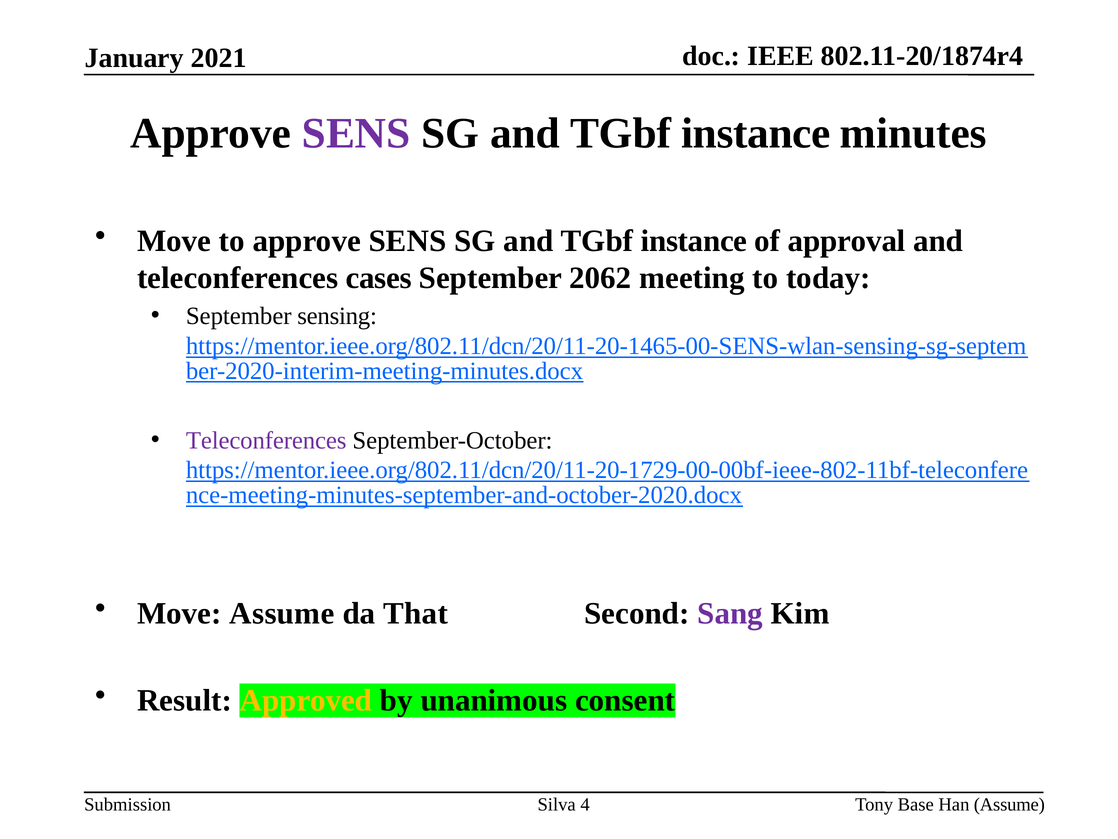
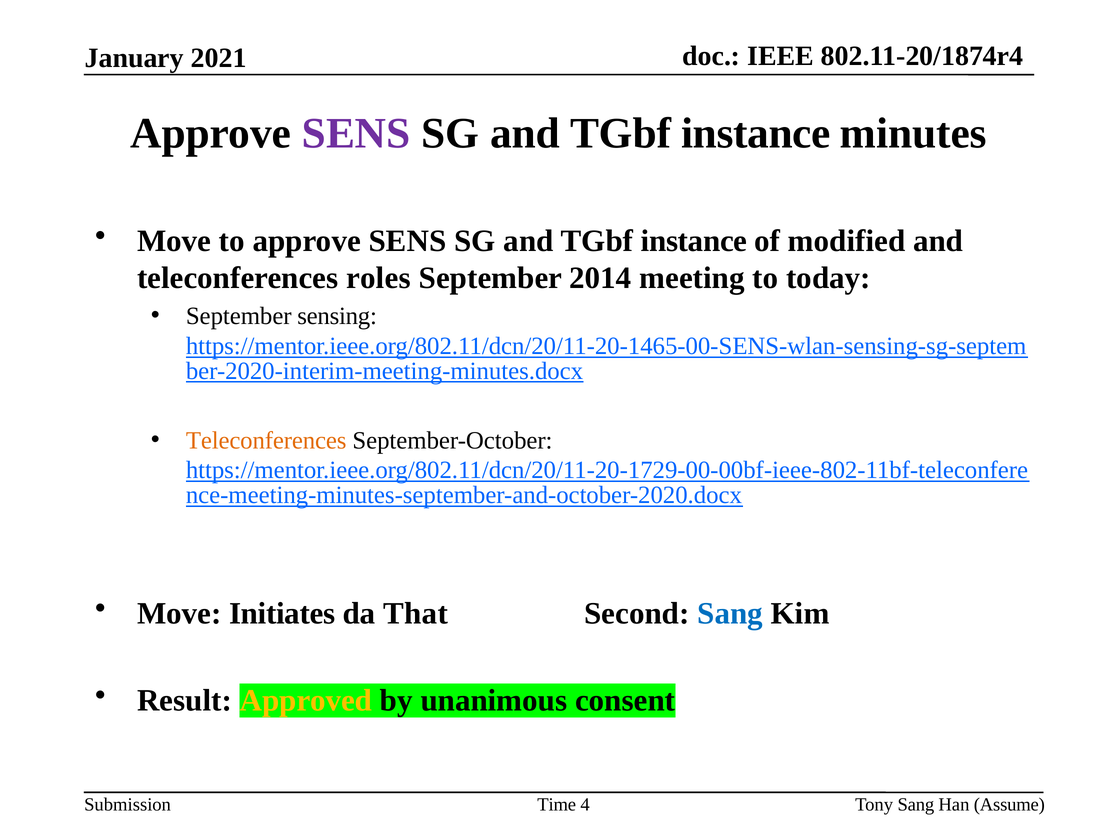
approval: approval -> modified
cases: cases -> roles
2062: 2062 -> 2014
Teleconferences at (266, 440) colour: purple -> orange
Move Assume: Assume -> Initiates
Sang at (730, 613) colour: purple -> blue
Silva: Silva -> Time
Tony Base: Base -> Sang
